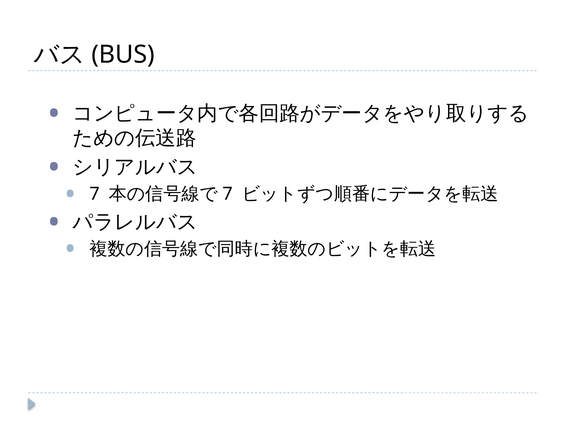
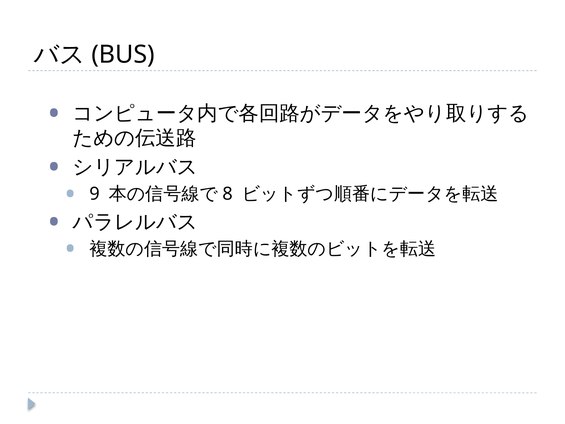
7 at (95, 194): 7 -> 9
7 at (228, 194): 7 -> 8
